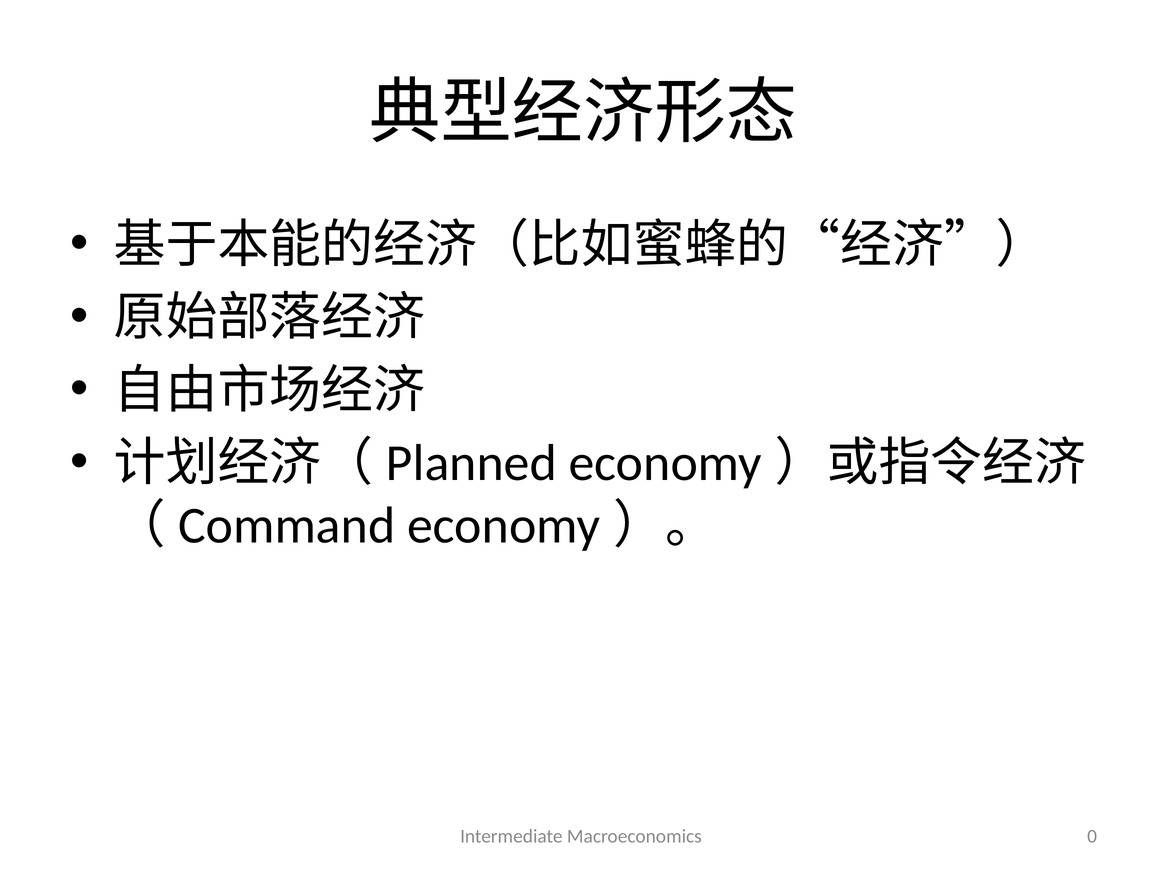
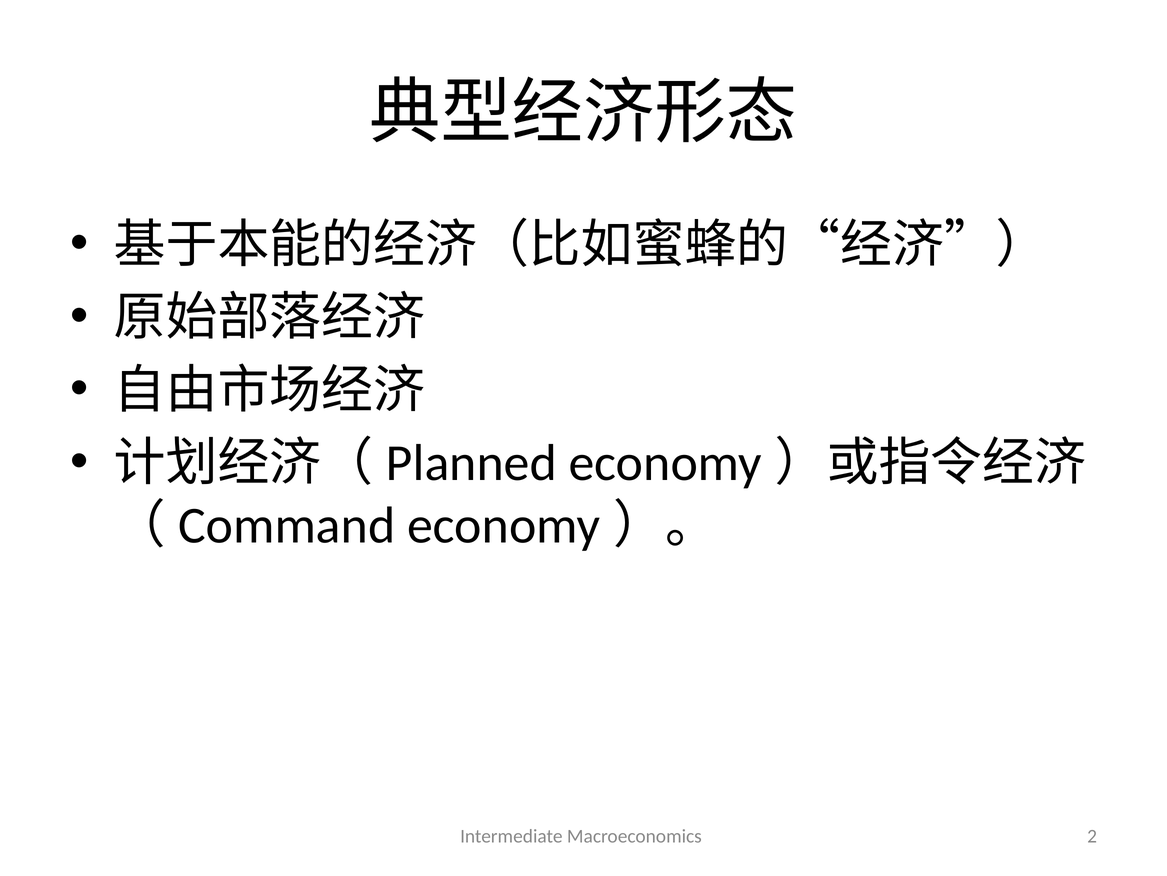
0: 0 -> 2
